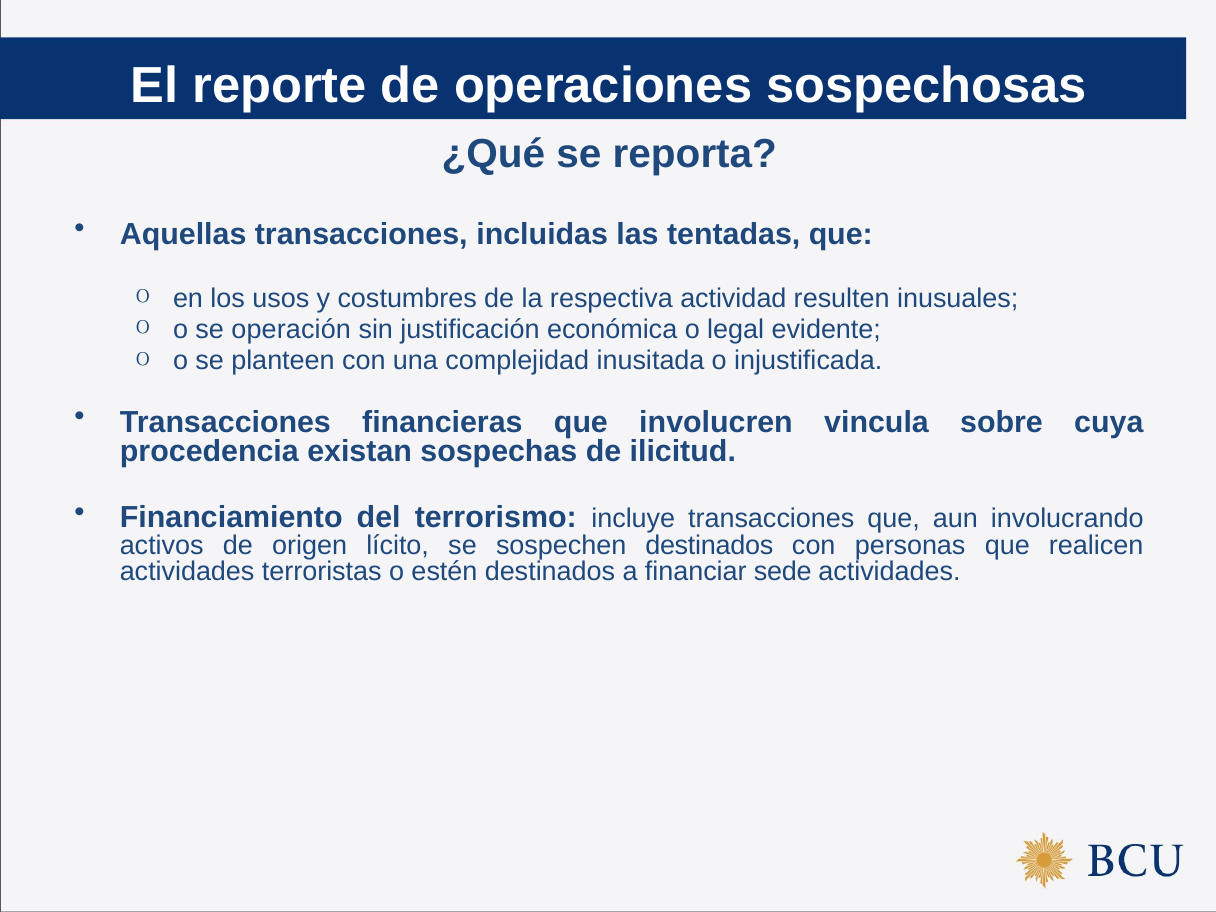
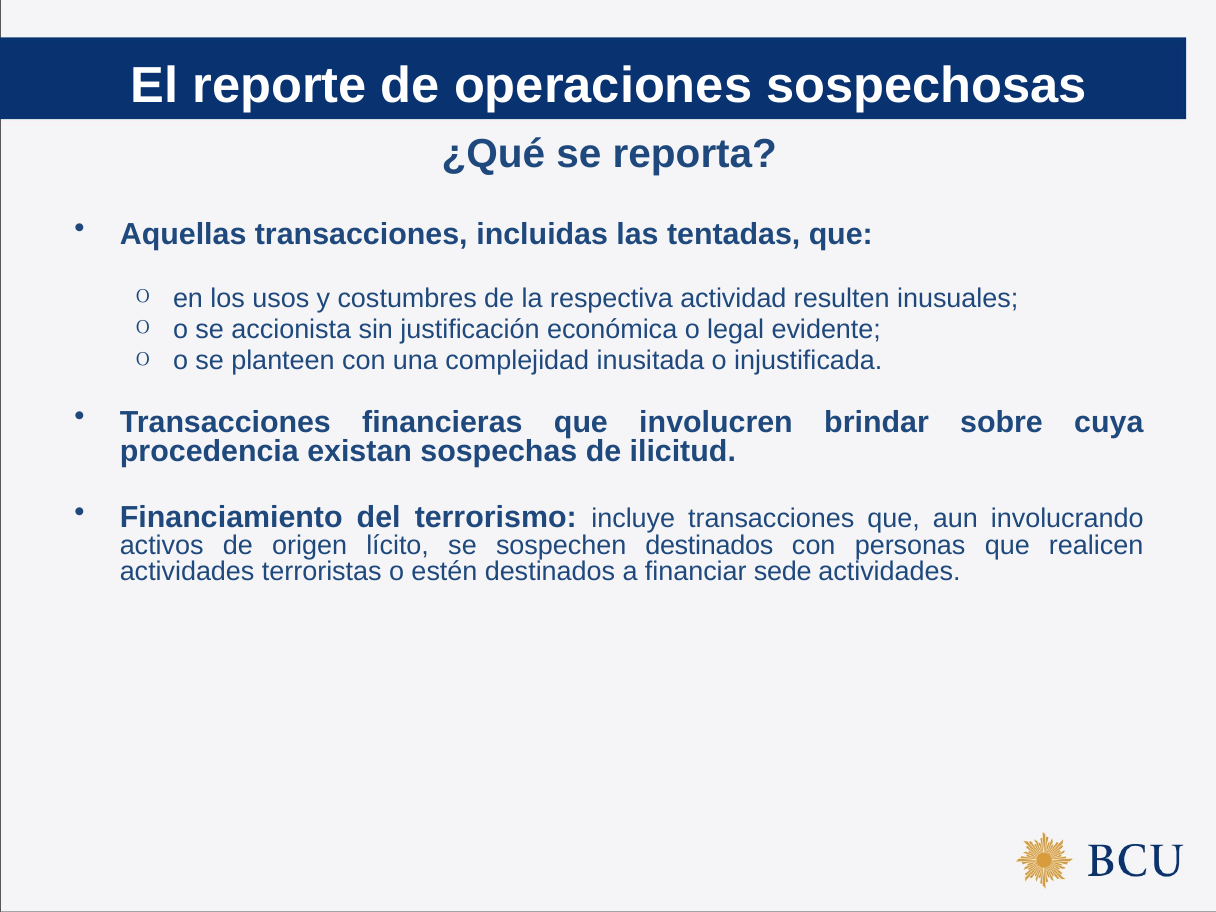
operación: operación -> accionista
vincula: vincula -> brindar
